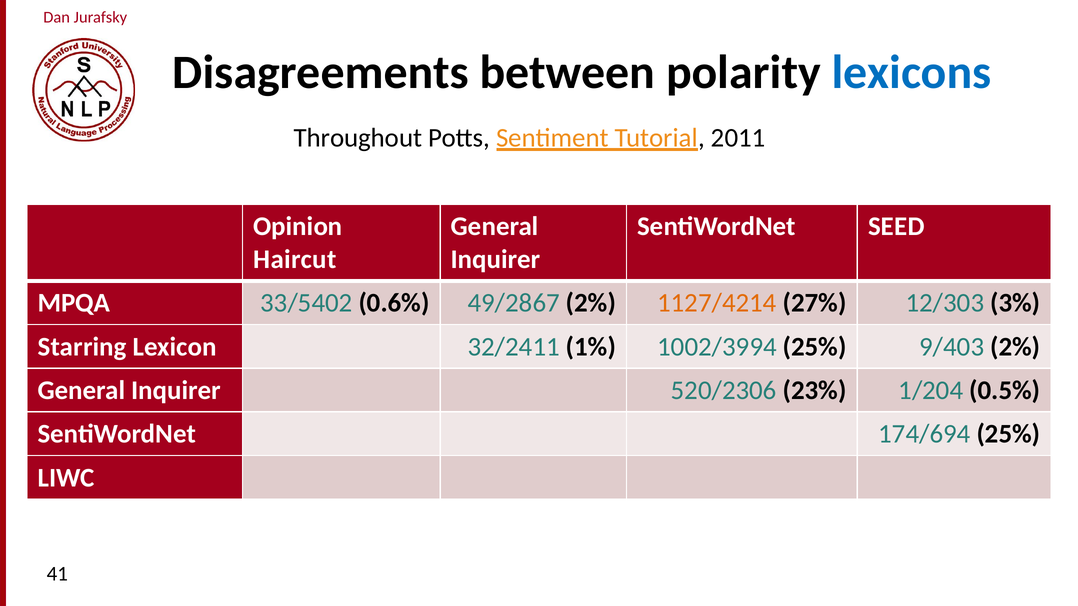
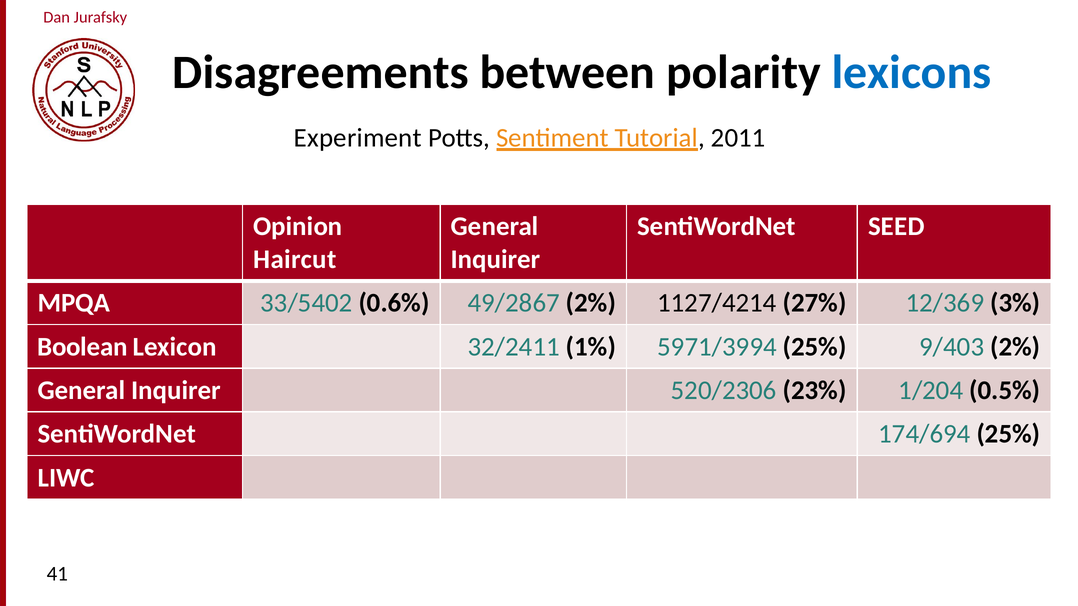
Throughout: Throughout -> Experiment
1127/4214 colour: orange -> black
12/303: 12/303 -> 12/369
Starring: Starring -> Boolean
1002/3994: 1002/3994 -> 5971/3994
